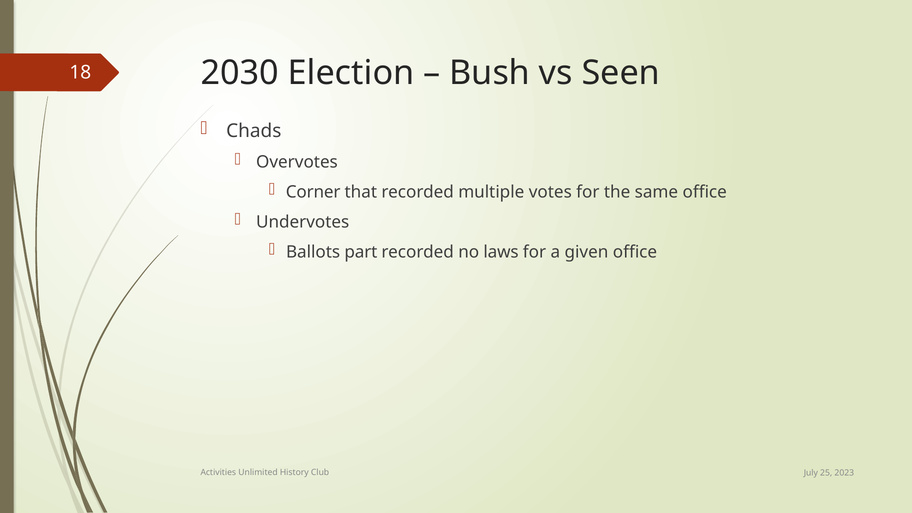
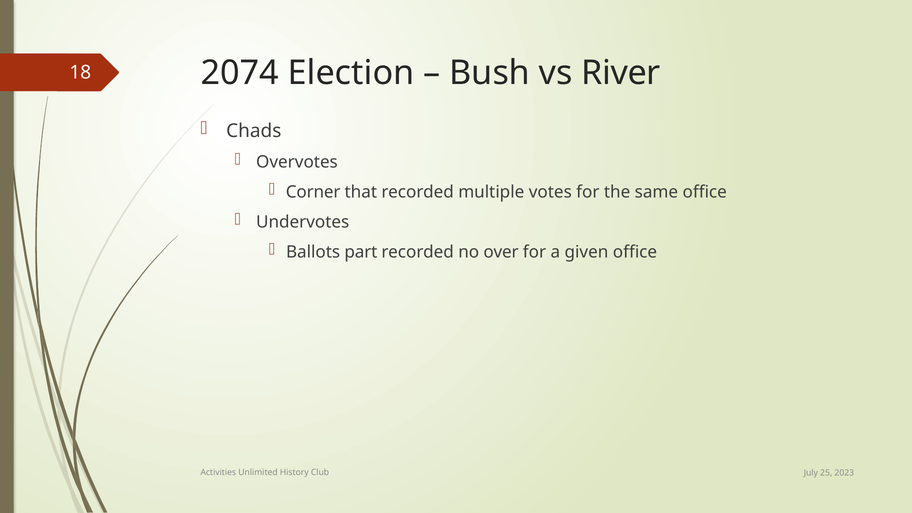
2030: 2030 -> 2074
Seen: Seen -> River
laws: laws -> over
